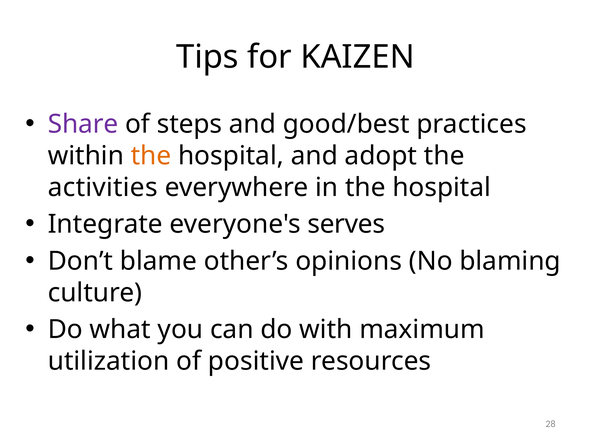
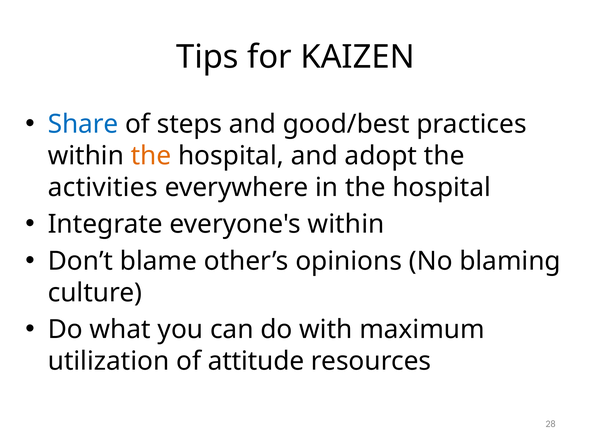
Share colour: purple -> blue
everyone's serves: serves -> within
positive: positive -> attitude
